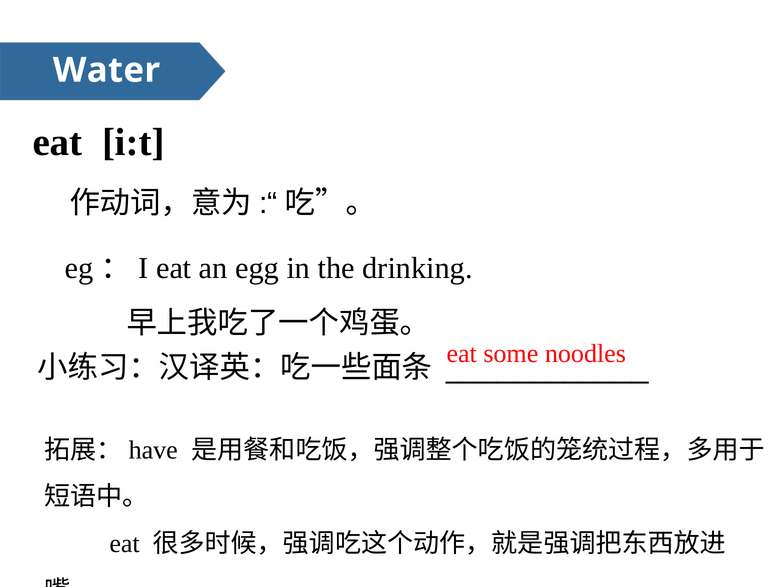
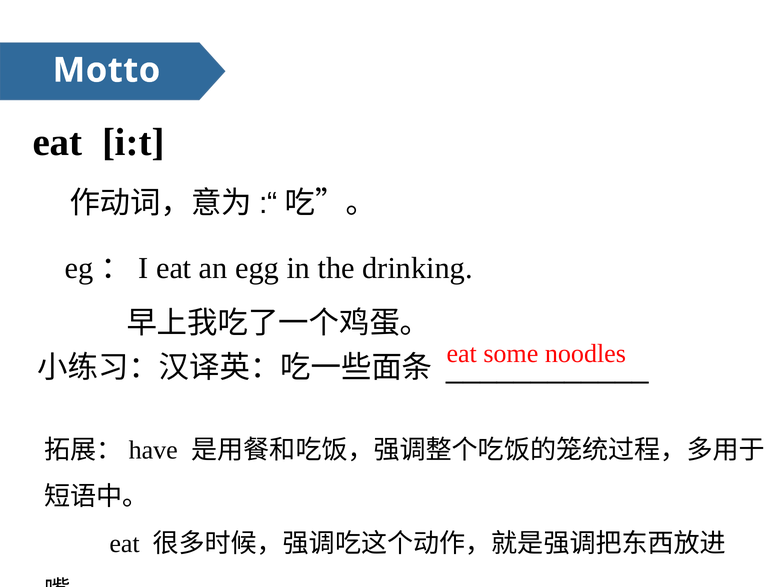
Water: Water -> Motto
